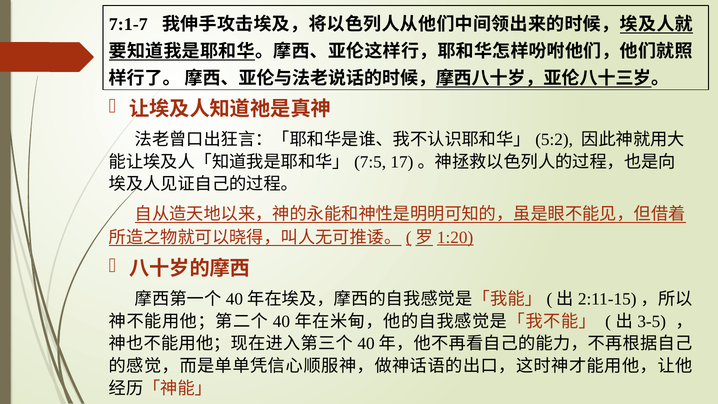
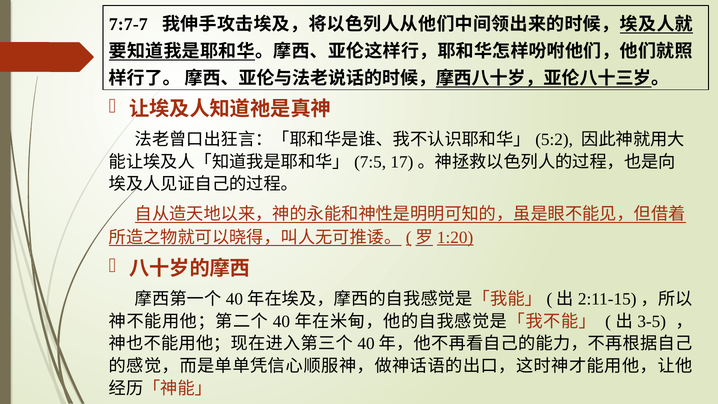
7:1-7: 7:1-7 -> 7:7-7
